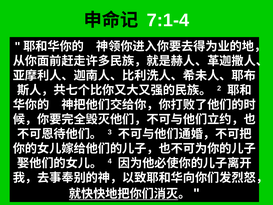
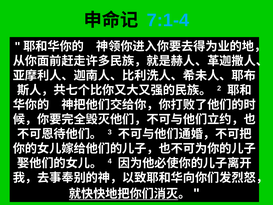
7:1-4 colour: white -> light blue
